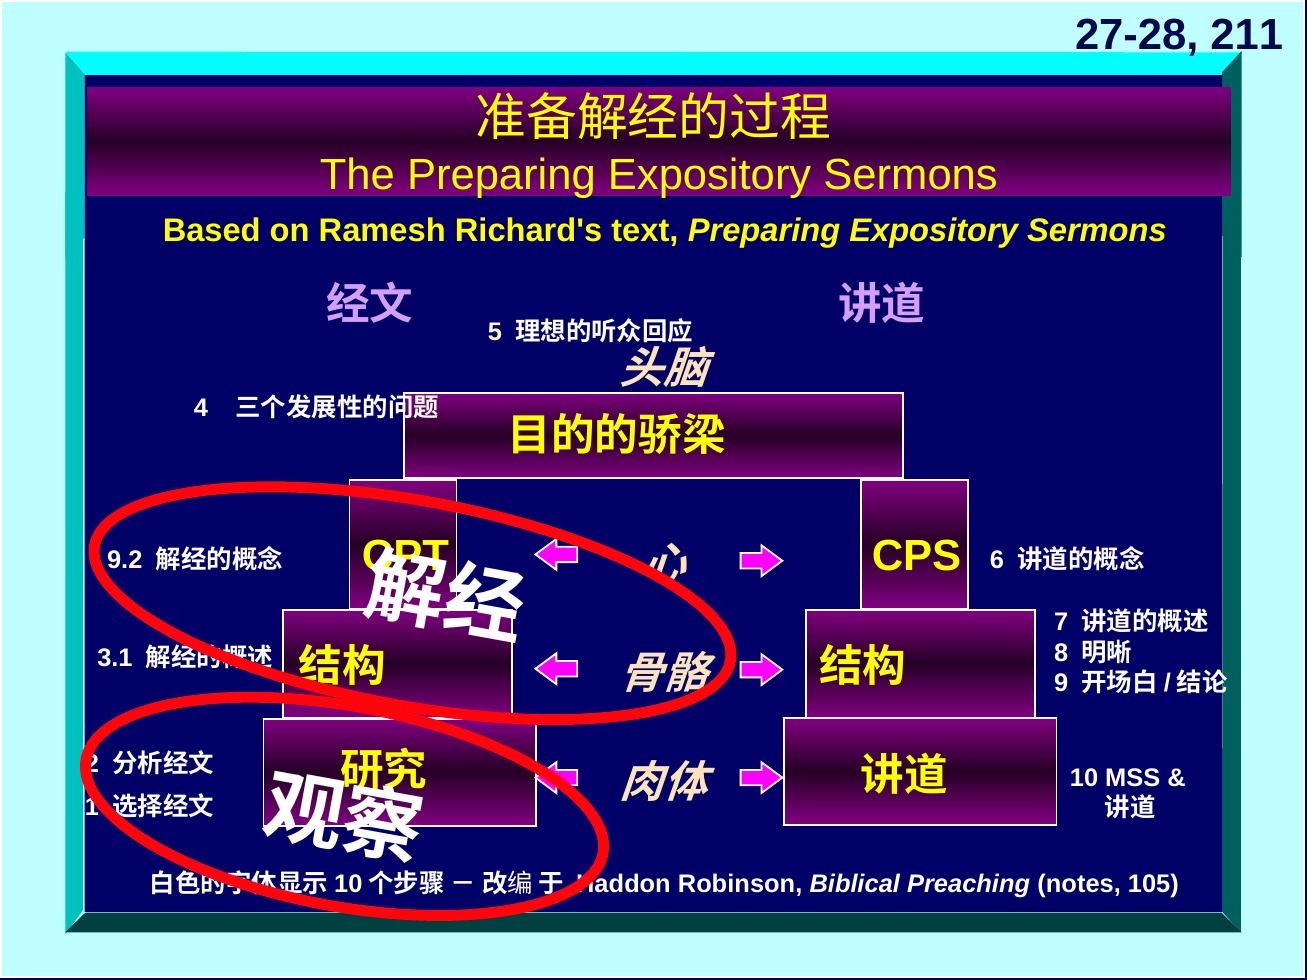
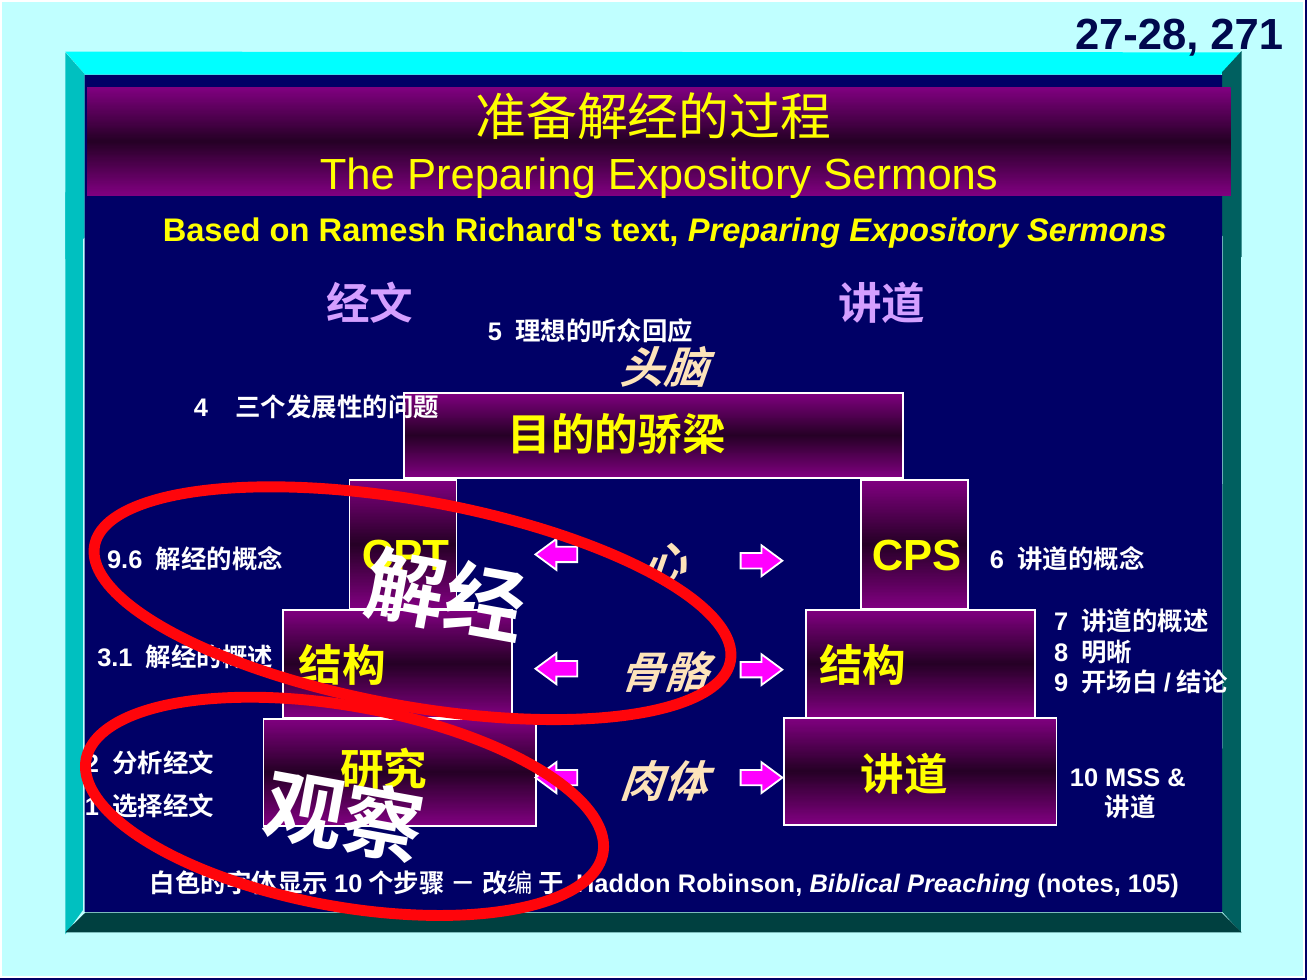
211: 211 -> 271
9.2: 9.2 -> 9.6
